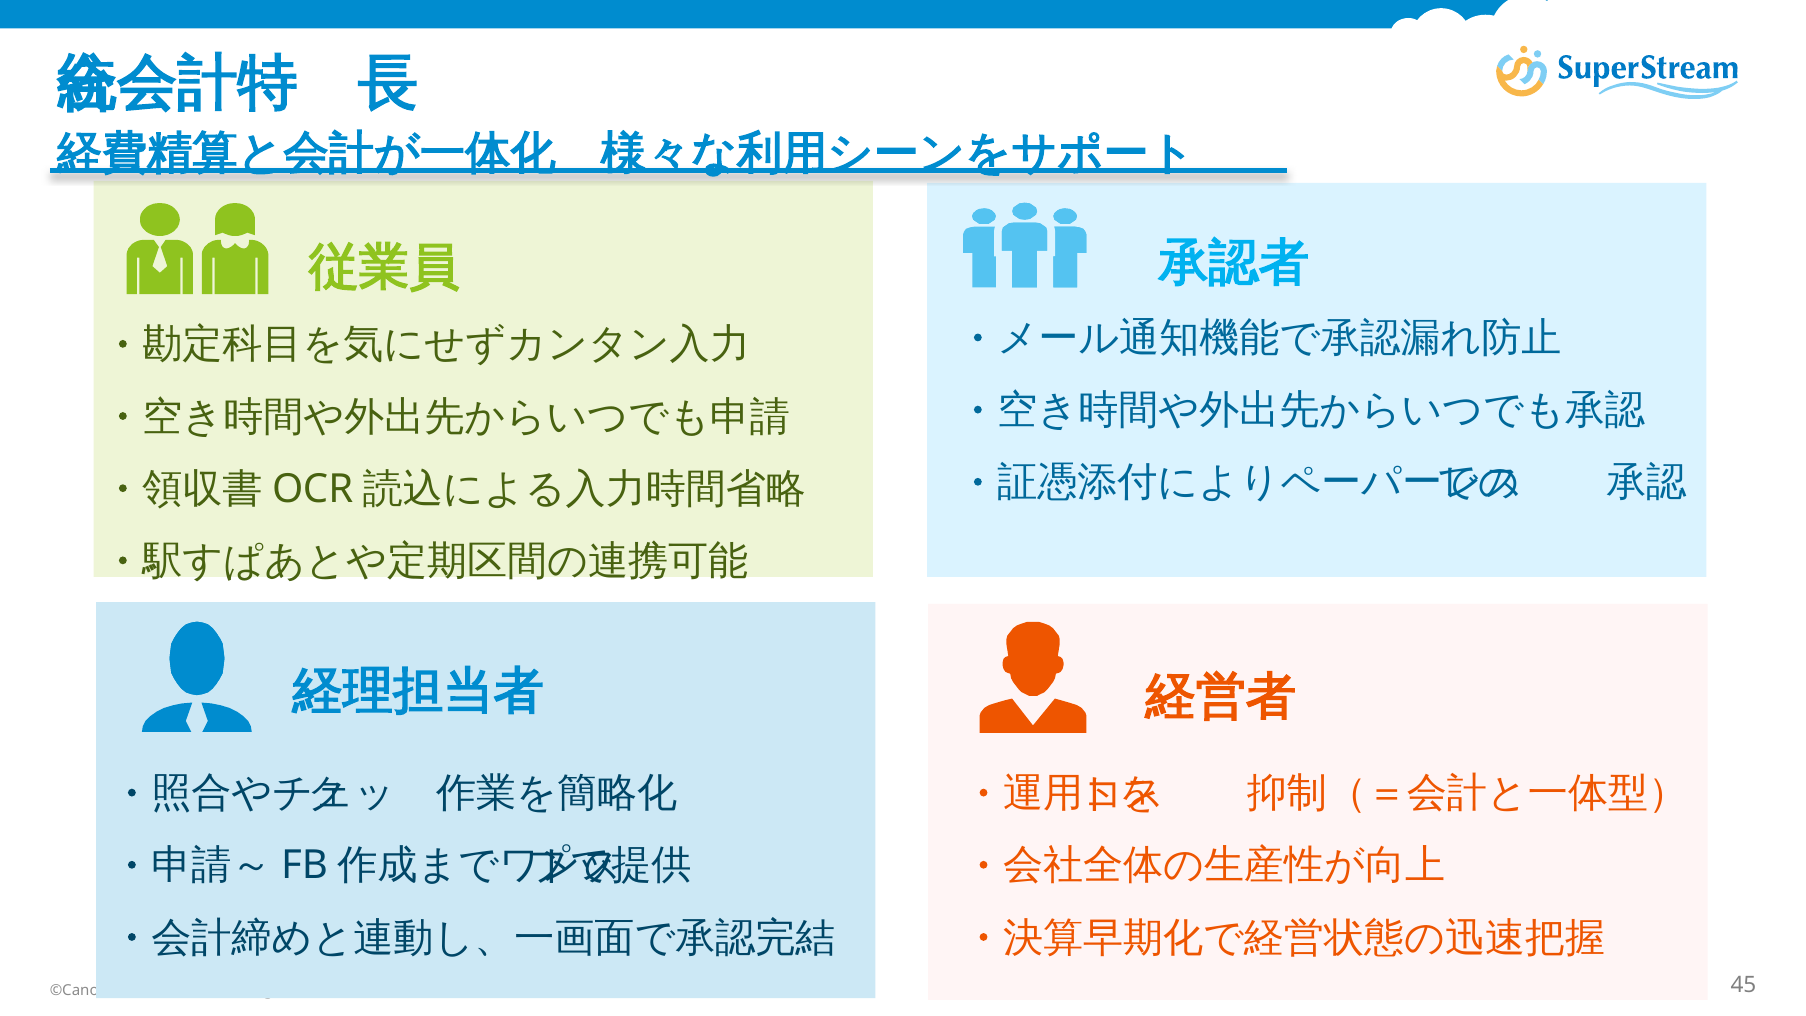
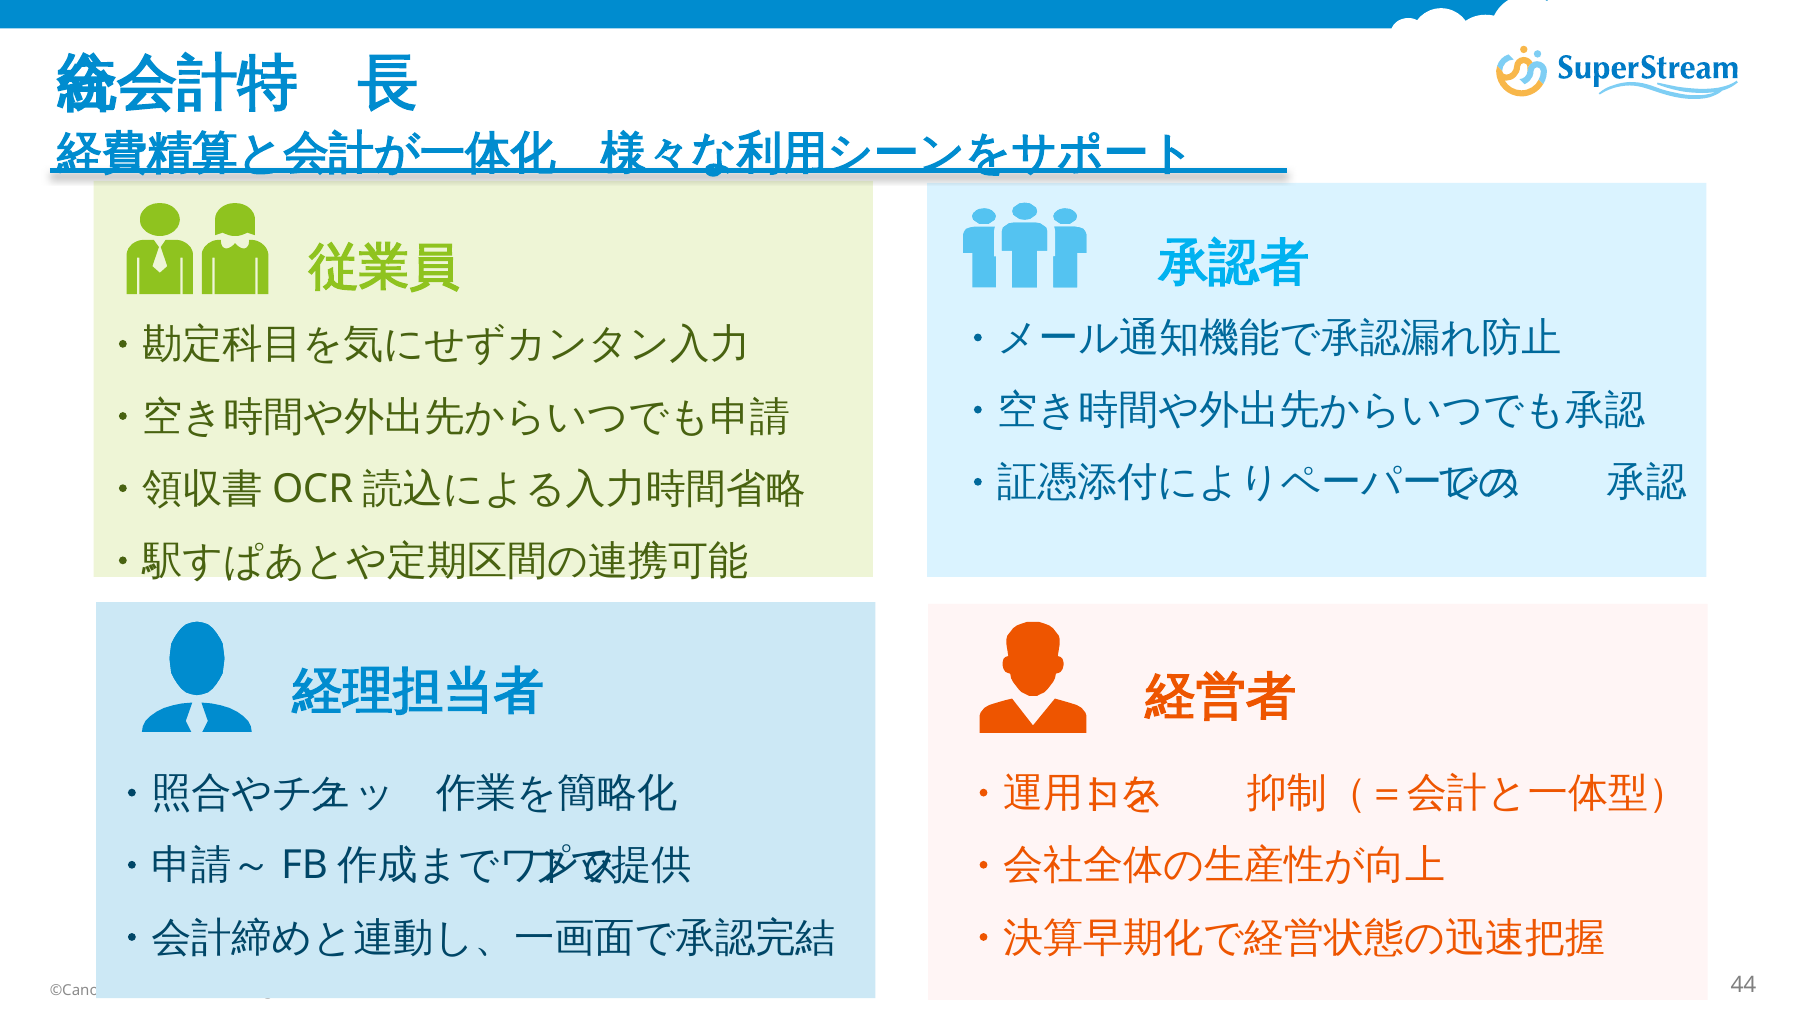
45: 45 -> 44
